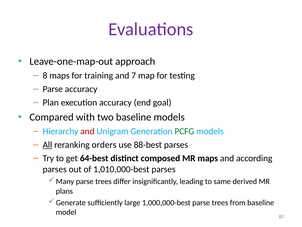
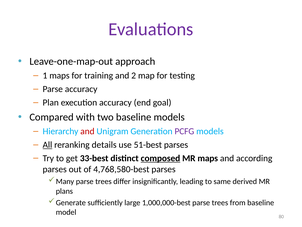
8: 8 -> 1
7: 7 -> 2
PCFG colour: green -> purple
orders: orders -> details
88-best: 88-best -> 51-best
64-best: 64-best -> 33-best
composed underline: none -> present
1,010,000-best: 1,010,000-best -> 4,768,580-best
